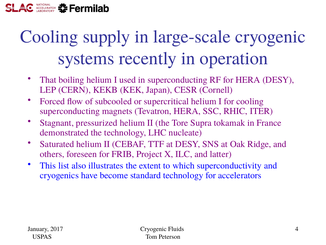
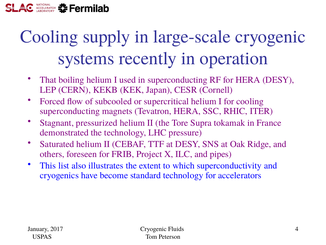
nucleate: nucleate -> pressure
latter: latter -> pipes
